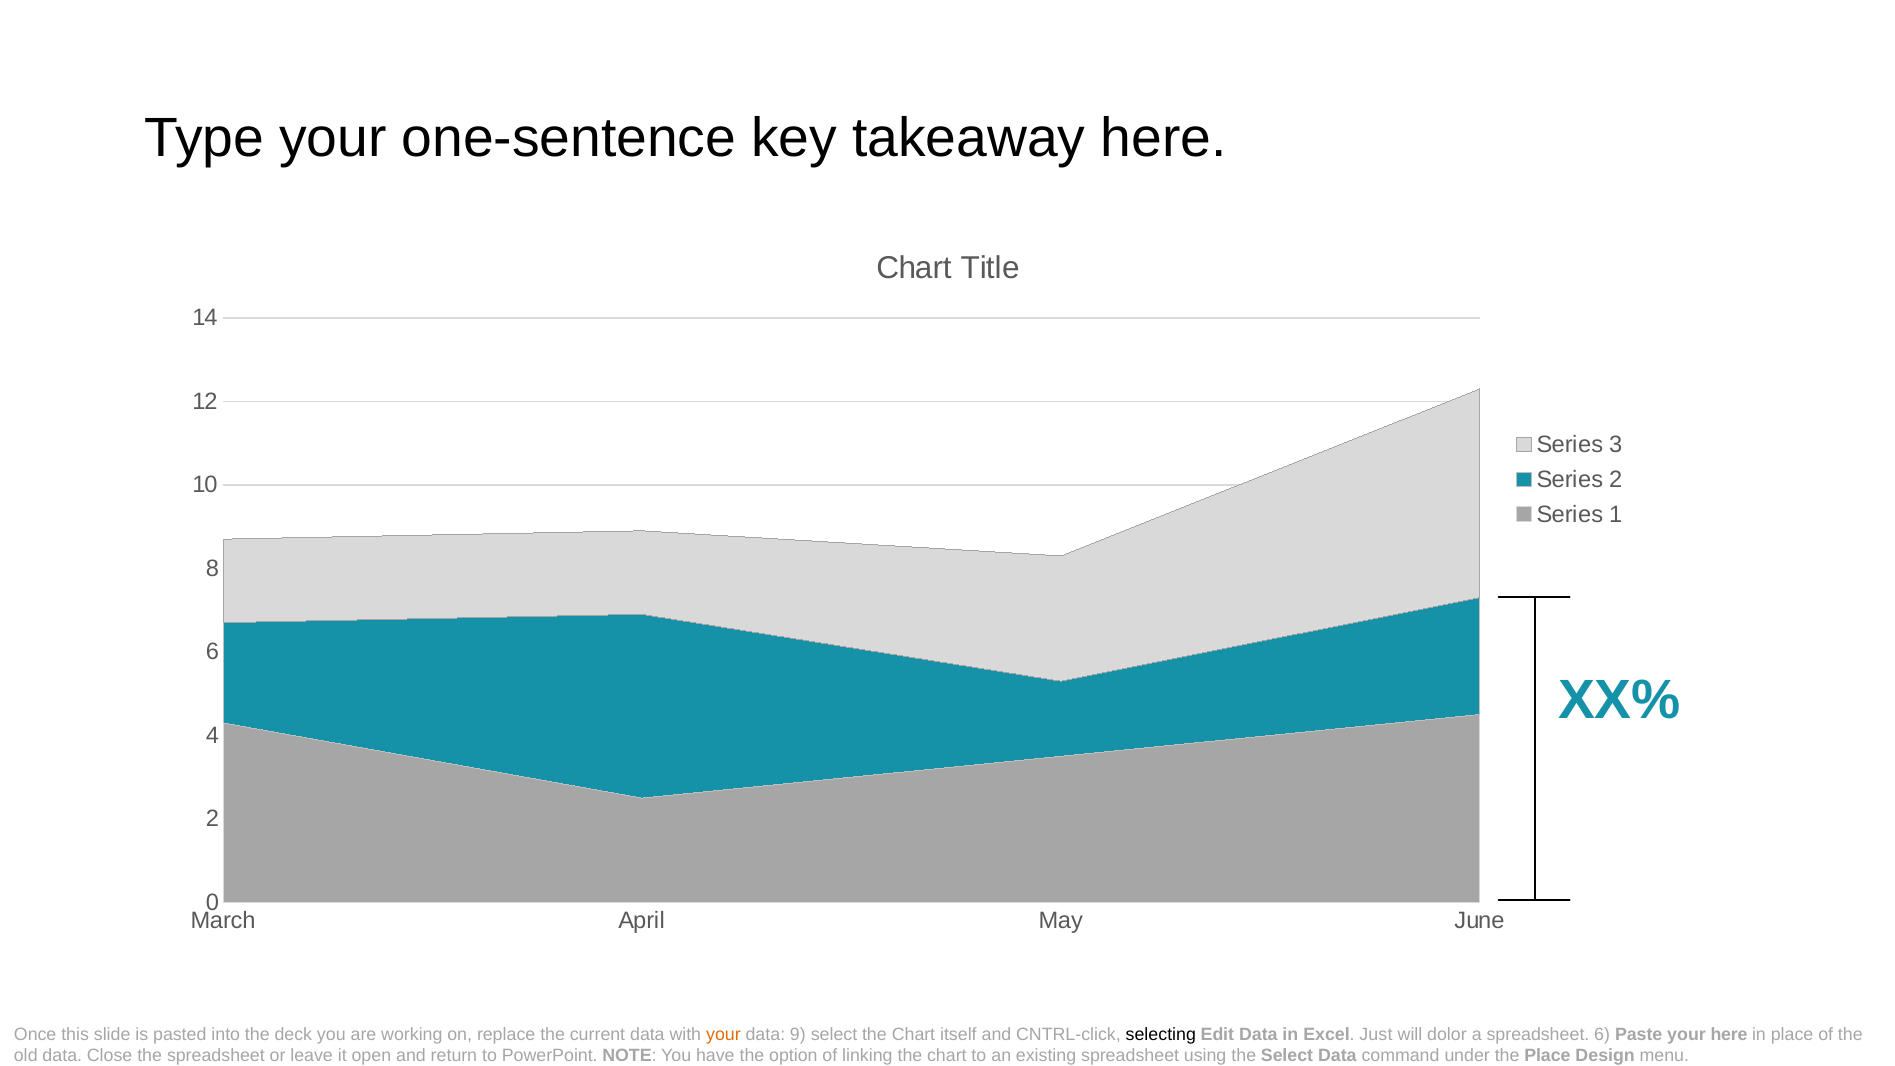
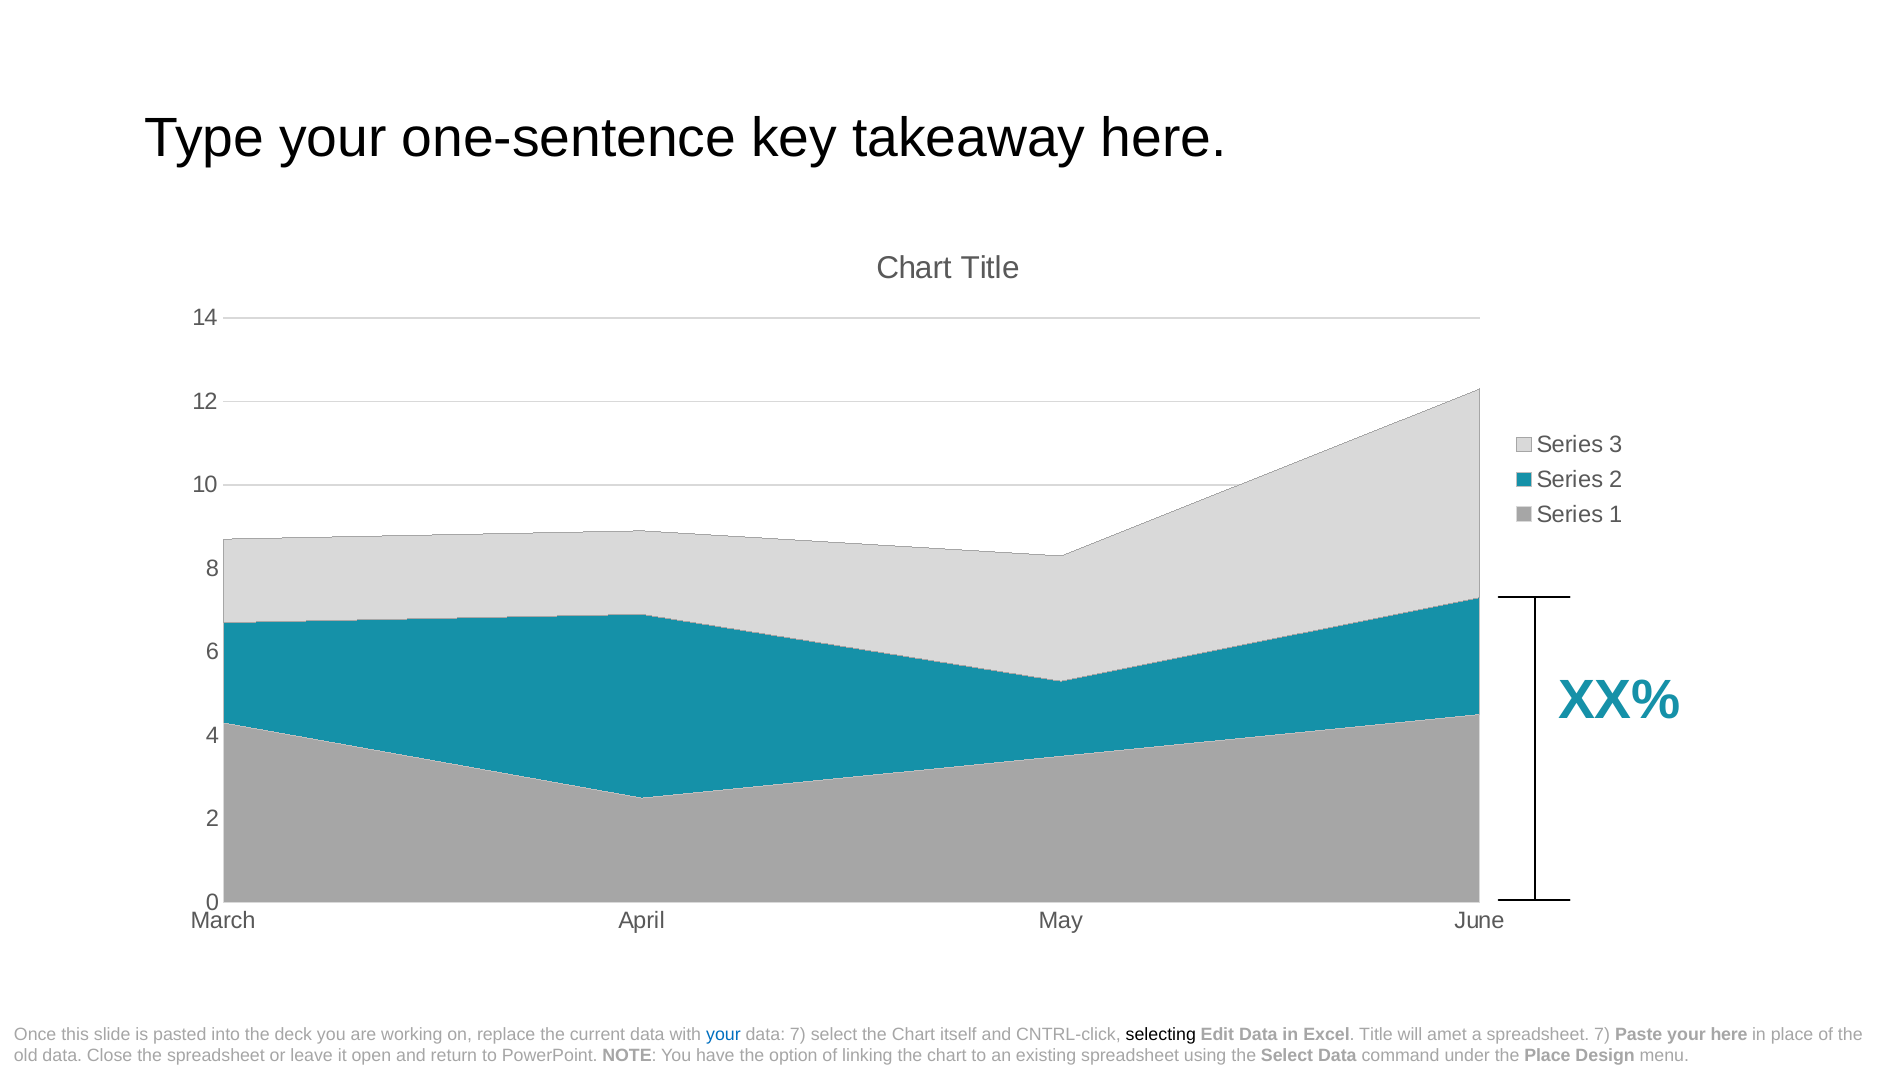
your at (723, 1034) colour: orange -> blue
data 9: 9 -> 7
Excel Just: Just -> Title
dolor: dolor -> amet
spreadsheet 6: 6 -> 7
